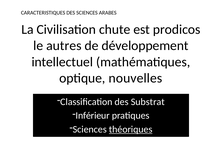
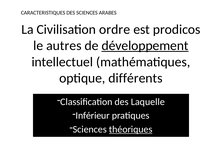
chute: chute -> ordre
développement underline: none -> present
nouvelles: nouvelles -> différents
Substrat: Substrat -> Laquelle
